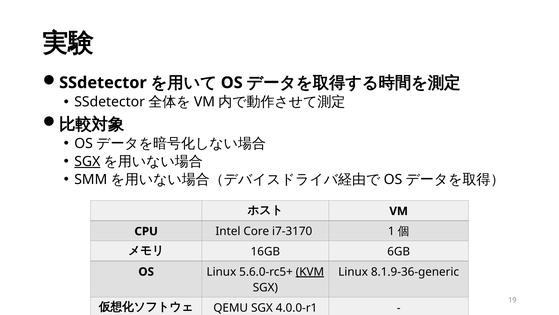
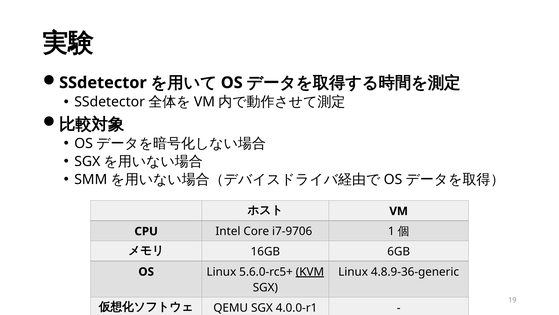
SGX at (87, 161) underline: present -> none
i7-3170: i7-3170 -> i7-9706
8.1.9-36-generic: 8.1.9-36-generic -> 4.8.9-36-generic
